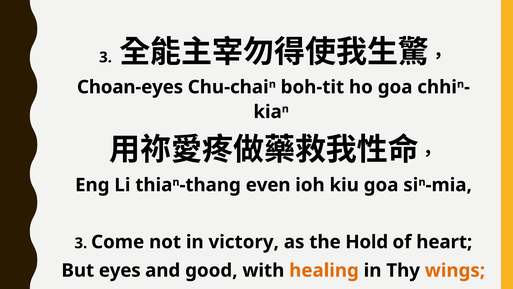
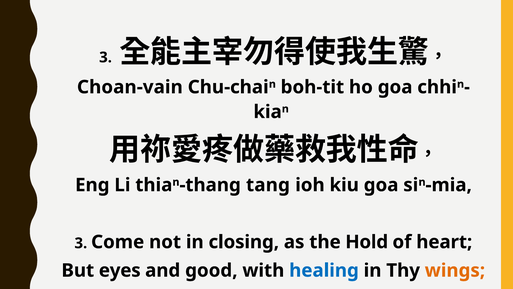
Choan-eyes: Choan-eyes -> Choan-vain
even: even -> tang
victory: victory -> closing
healing colour: orange -> blue
